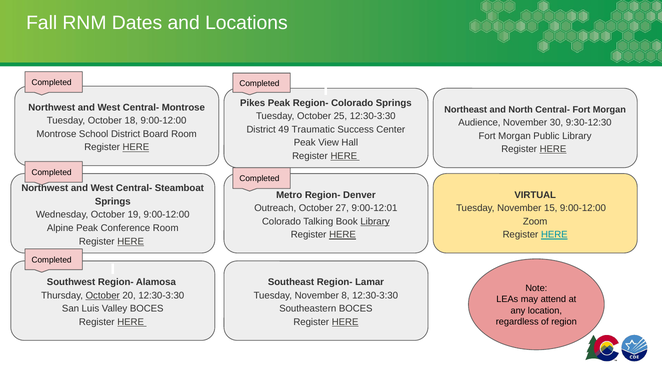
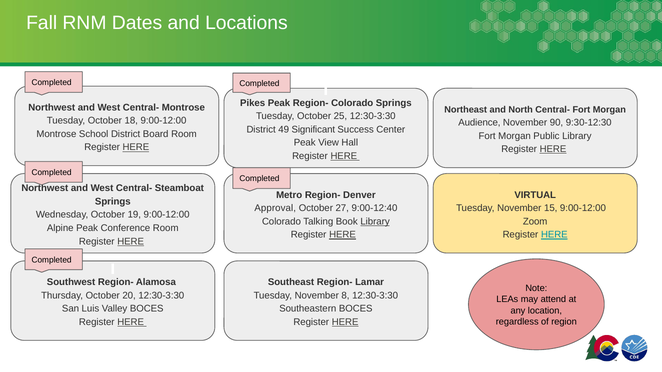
30: 30 -> 90
Traumatic: Traumatic -> Significant
Outreach: Outreach -> Approval
9:00-12:01: 9:00-12:01 -> 9:00-12:40
October at (103, 296) underline: present -> none
